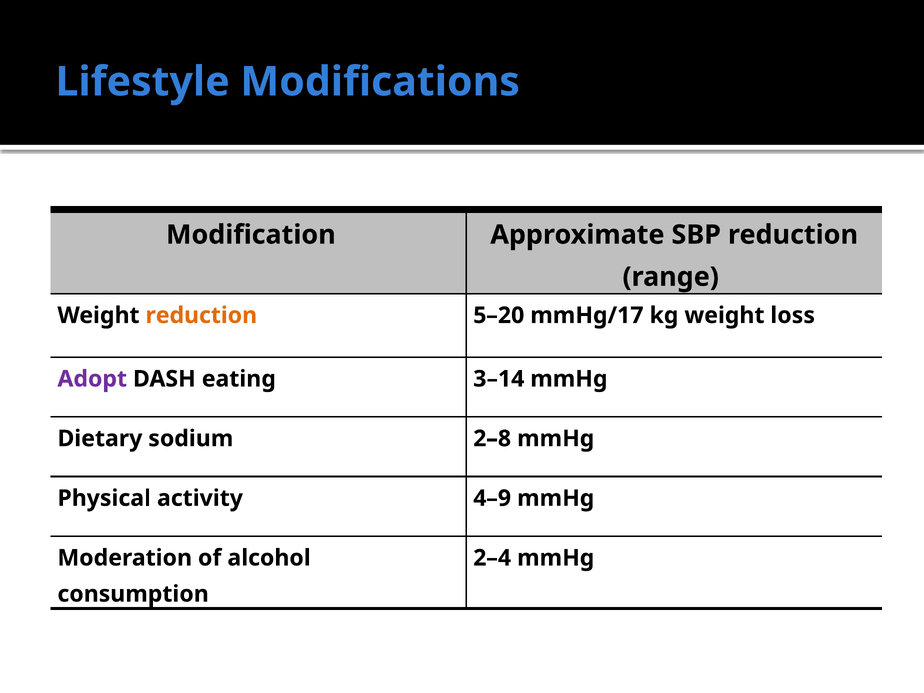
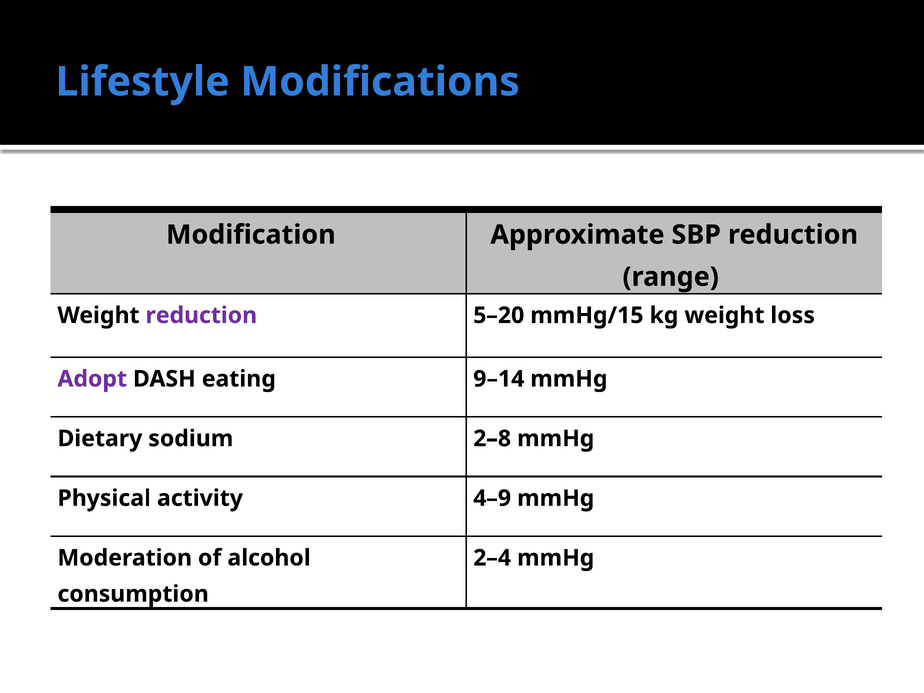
reduction at (201, 315) colour: orange -> purple
mmHg/17: mmHg/17 -> mmHg/15
3–14: 3–14 -> 9–14
